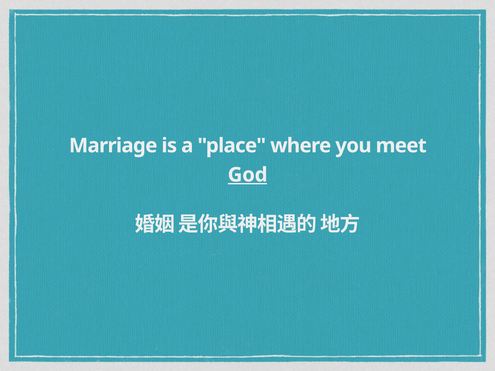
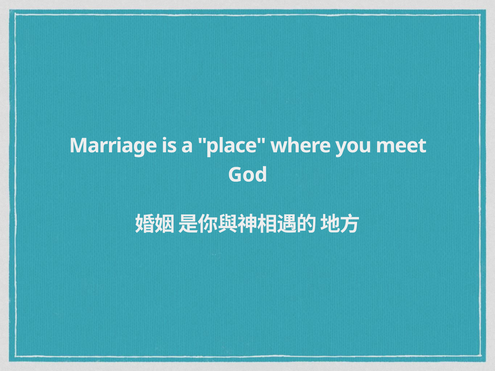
God underline: present -> none
